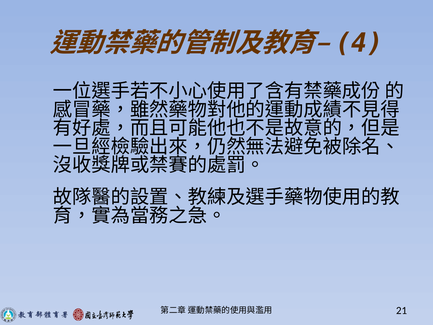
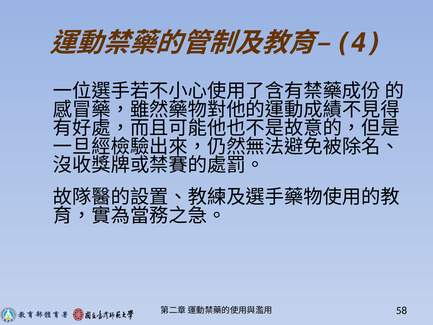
21: 21 -> 58
